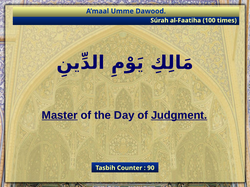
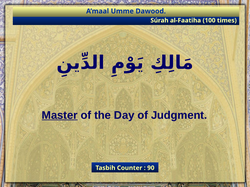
Judgment underline: present -> none
